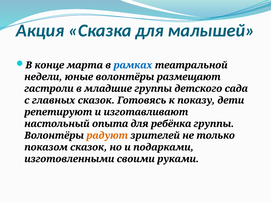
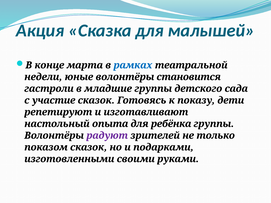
размещают: размещают -> становится
главных: главных -> участие
радуют colour: orange -> purple
